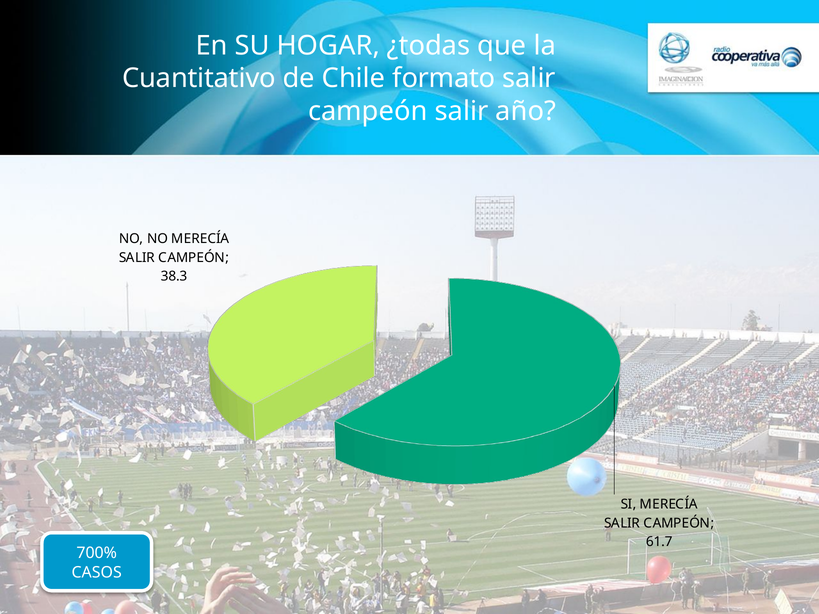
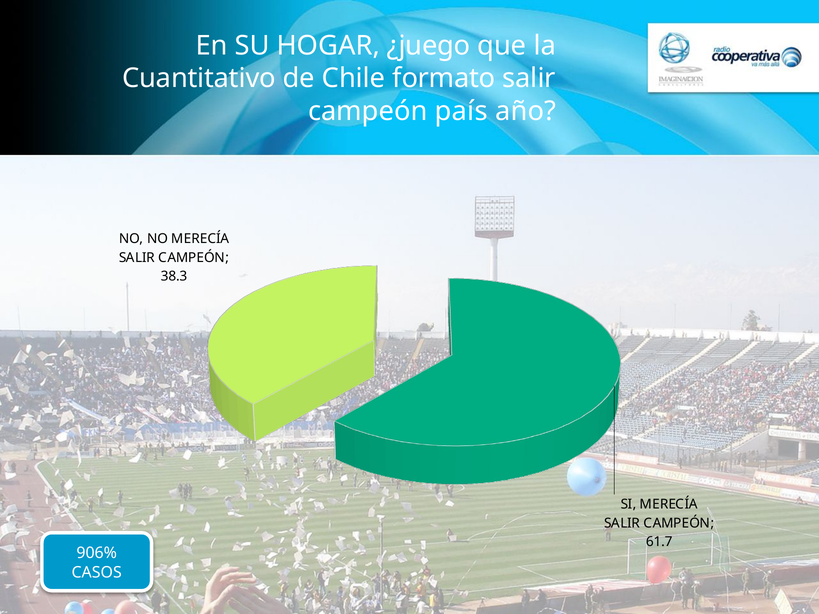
¿todas: ¿todas -> ¿juego
campeón salir: salir -> país
700%: 700% -> 906%
